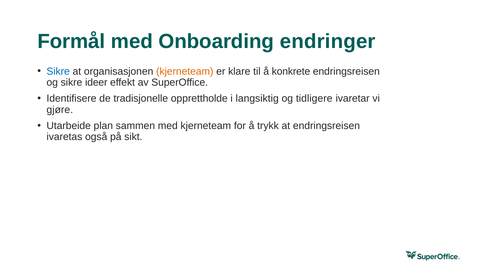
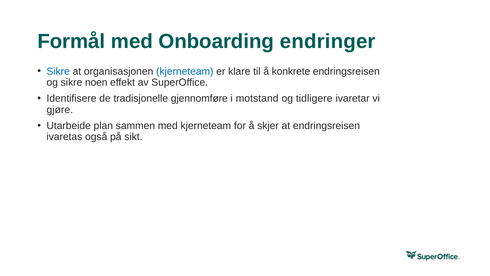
kjerneteam at (185, 71) colour: orange -> blue
ideer: ideer -> noen
opprettholde: opprettholde -> gjennomføre
langsiktig: langsiktig -> motstand
trykk: trykk -> skjer
